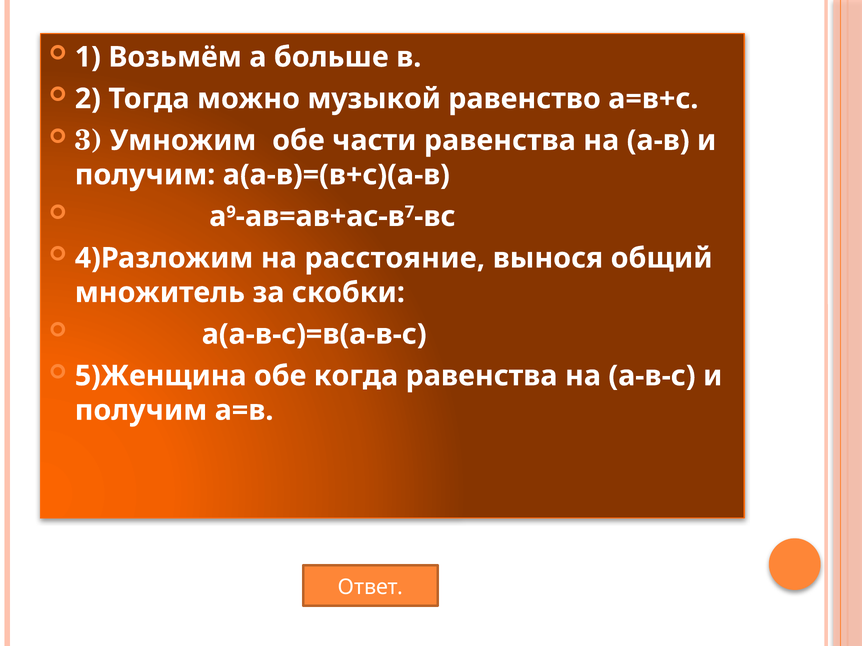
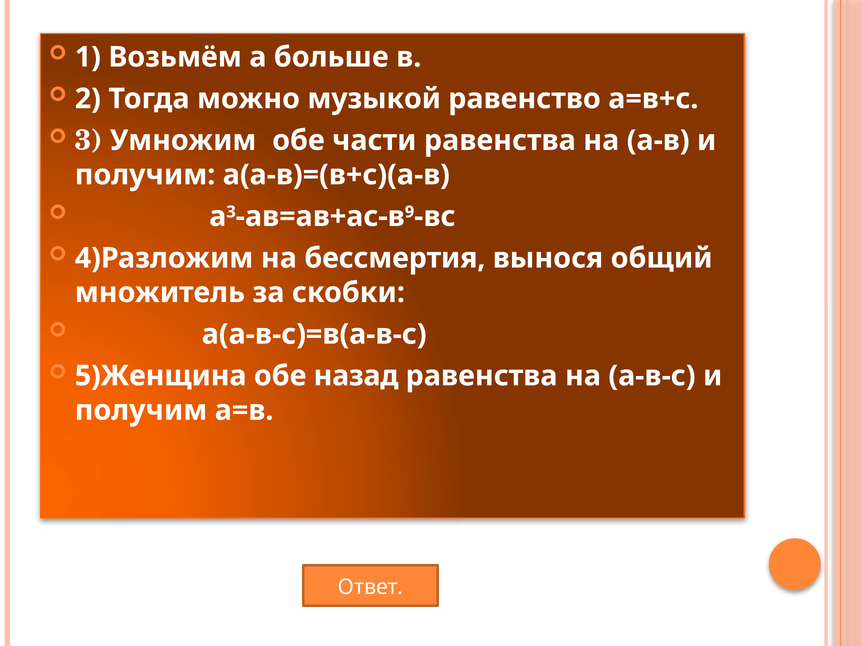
а 9: 9 -> 3
7: 7 -> 9
расстояние: расстояние -> бессмертия
когда: когда -> назад
